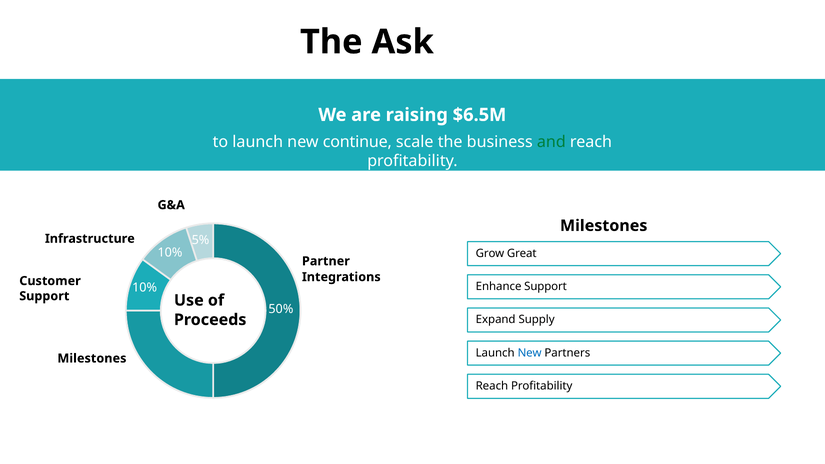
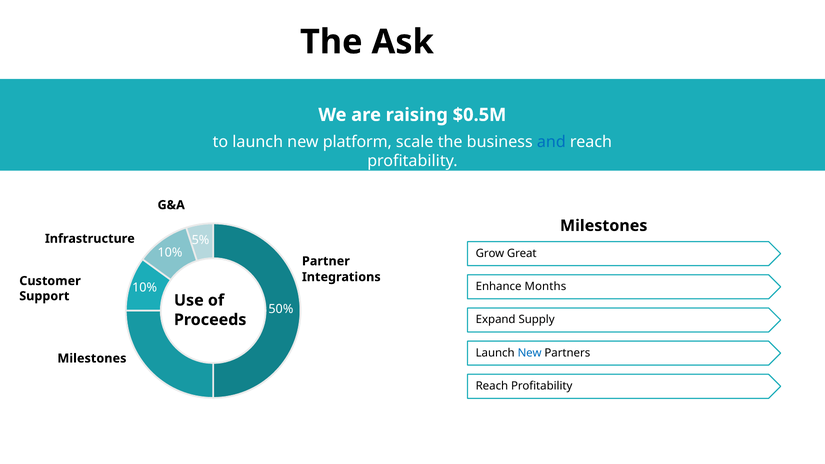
$6.5M: $6.5M -> $0.5M
continue: continue -> platform
and colour: green -> blue
Enhance Support: Support -> Months
